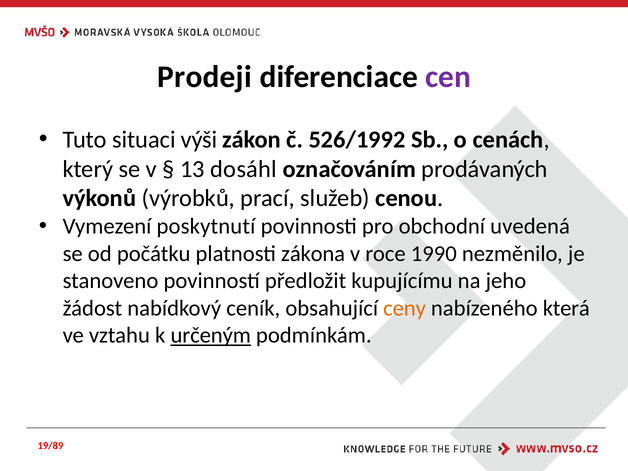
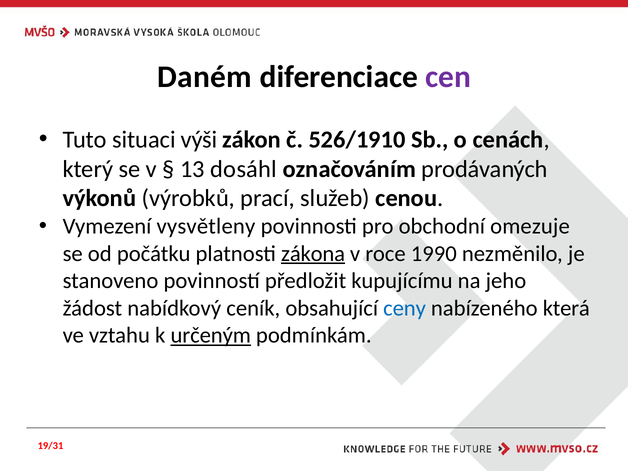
Prodeji: Prodeji -> Daném
526/1992: 526/1992 -> 526/1910
poskytnutí: poskytnutí -> vysvětleny
uvedená: uvedená -> omezuje
zákona underline: none -> present
ceny colour: orange -> blue
19/89: 19/89 -> 19/31
